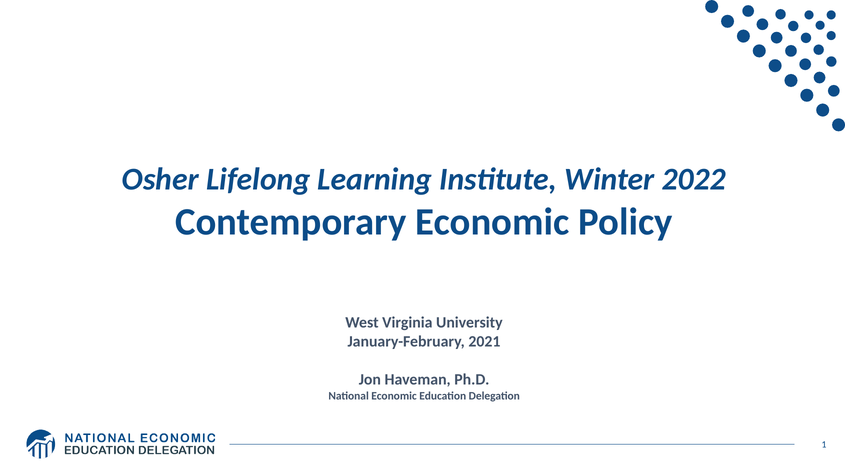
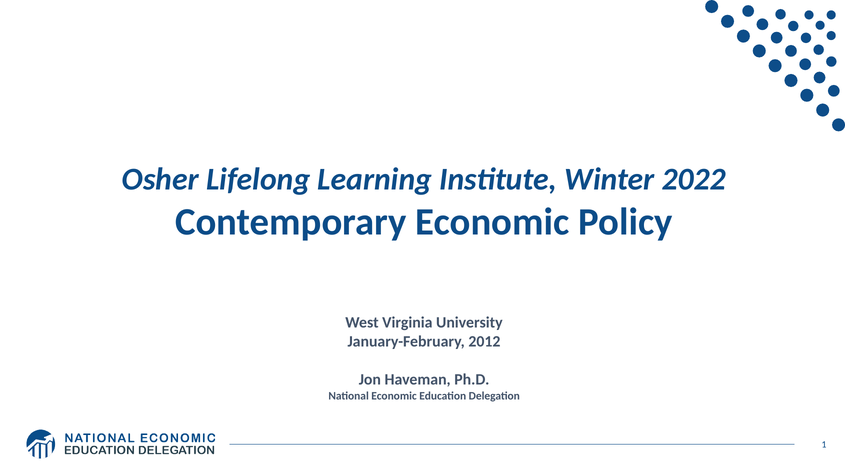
2021: 2021 -> 2012
